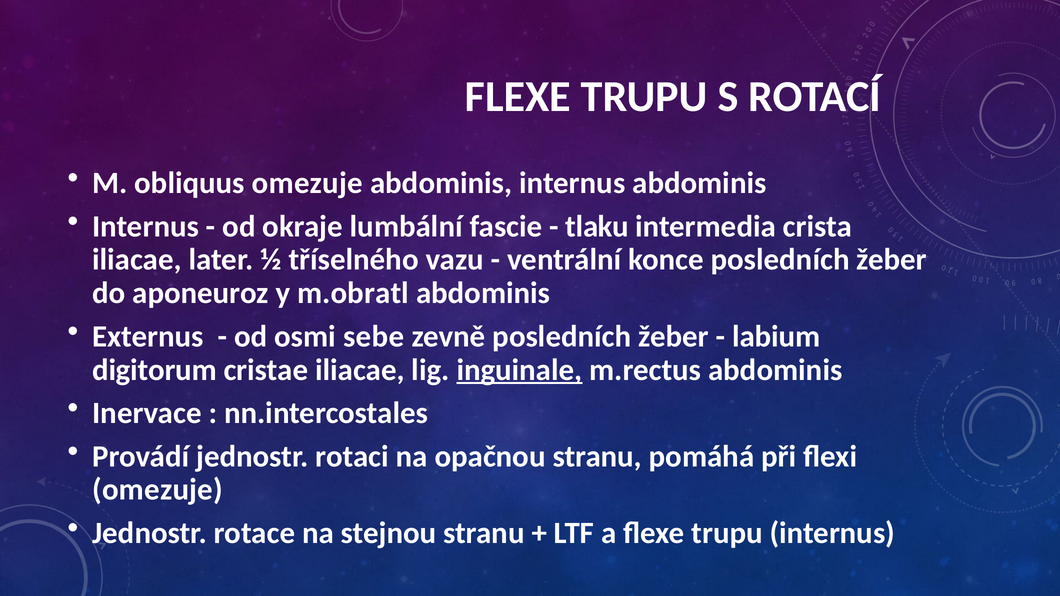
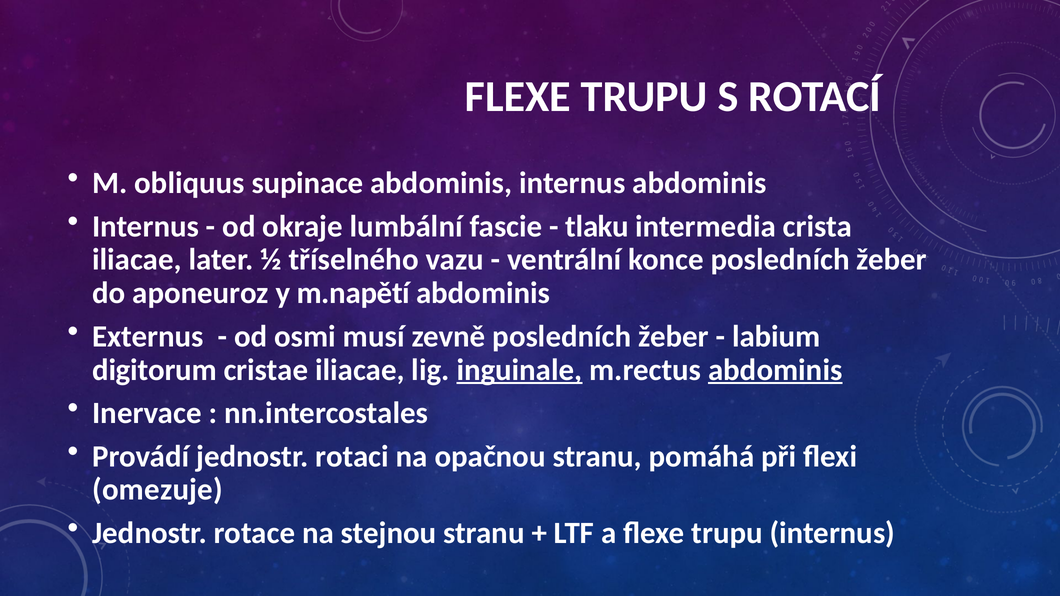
obliquus omezuje: omezuje -> supinace
m.obratl: m.obratl -> m.napětí
sebe: sebe -> musí
abdominis at (775, 370) underline: none -> present
